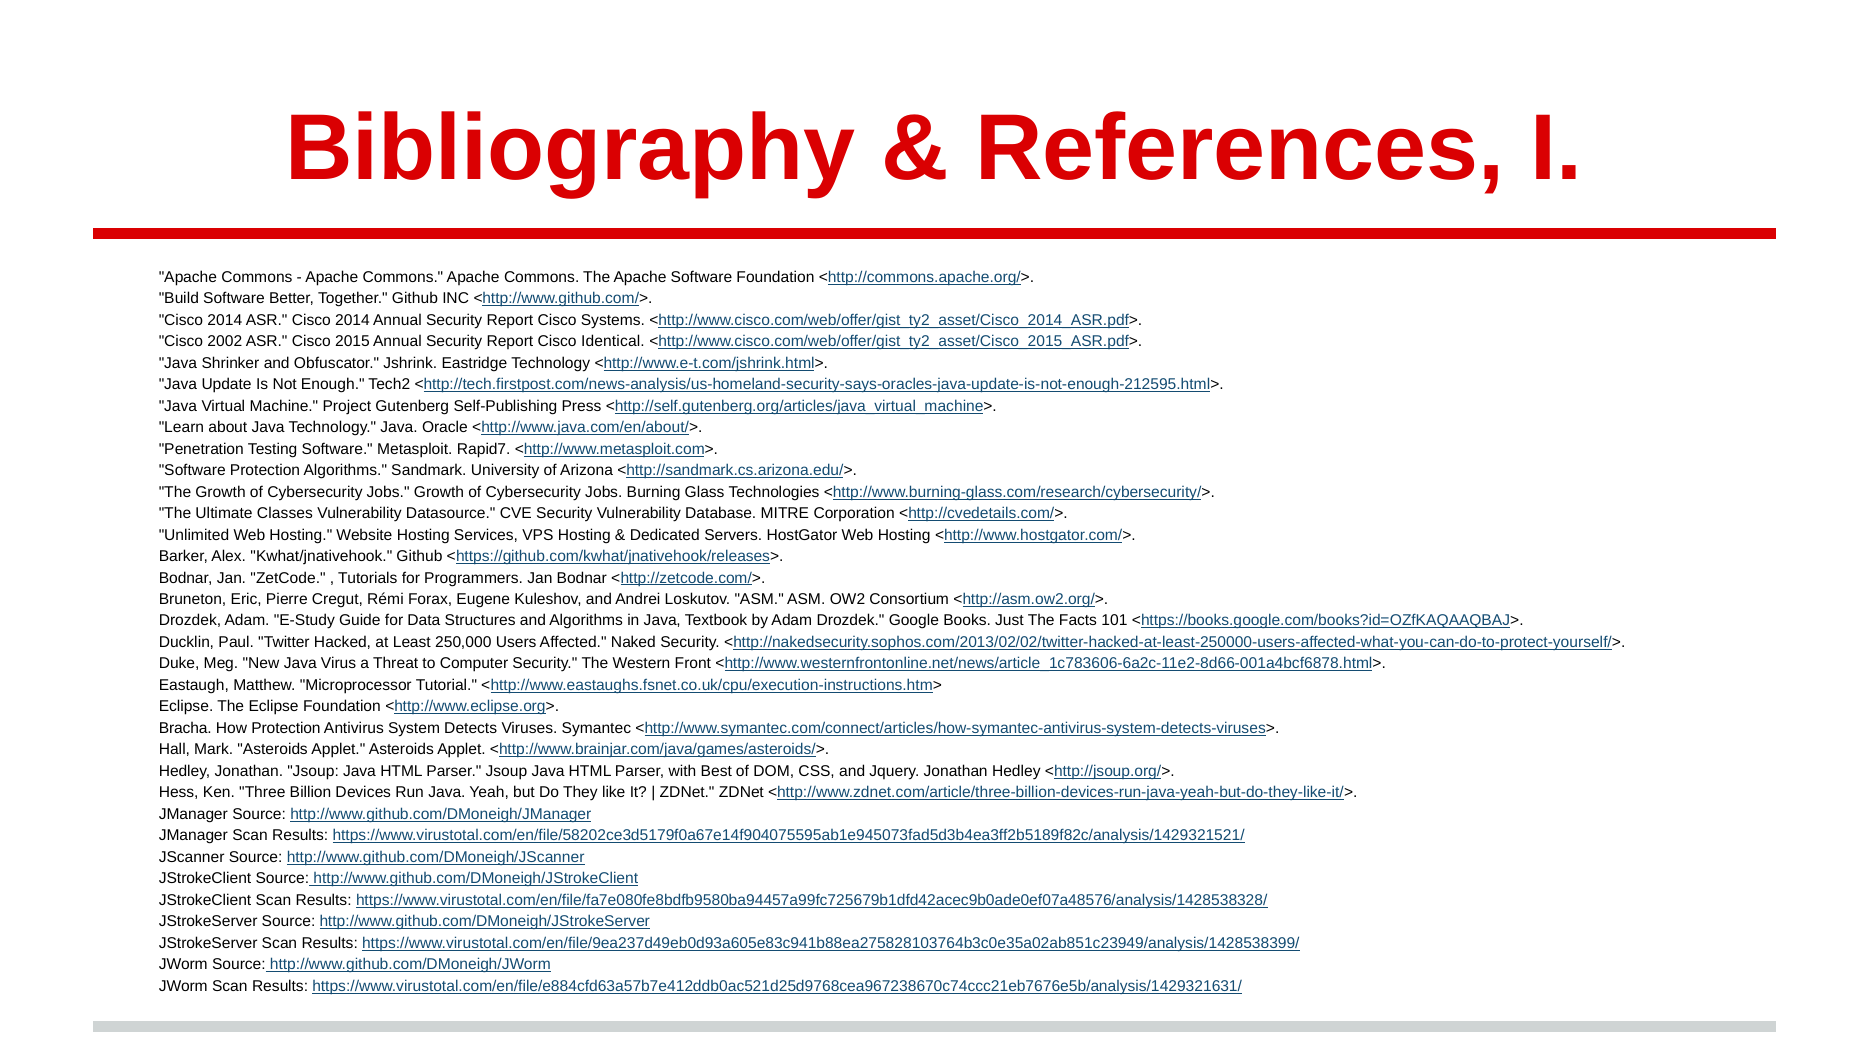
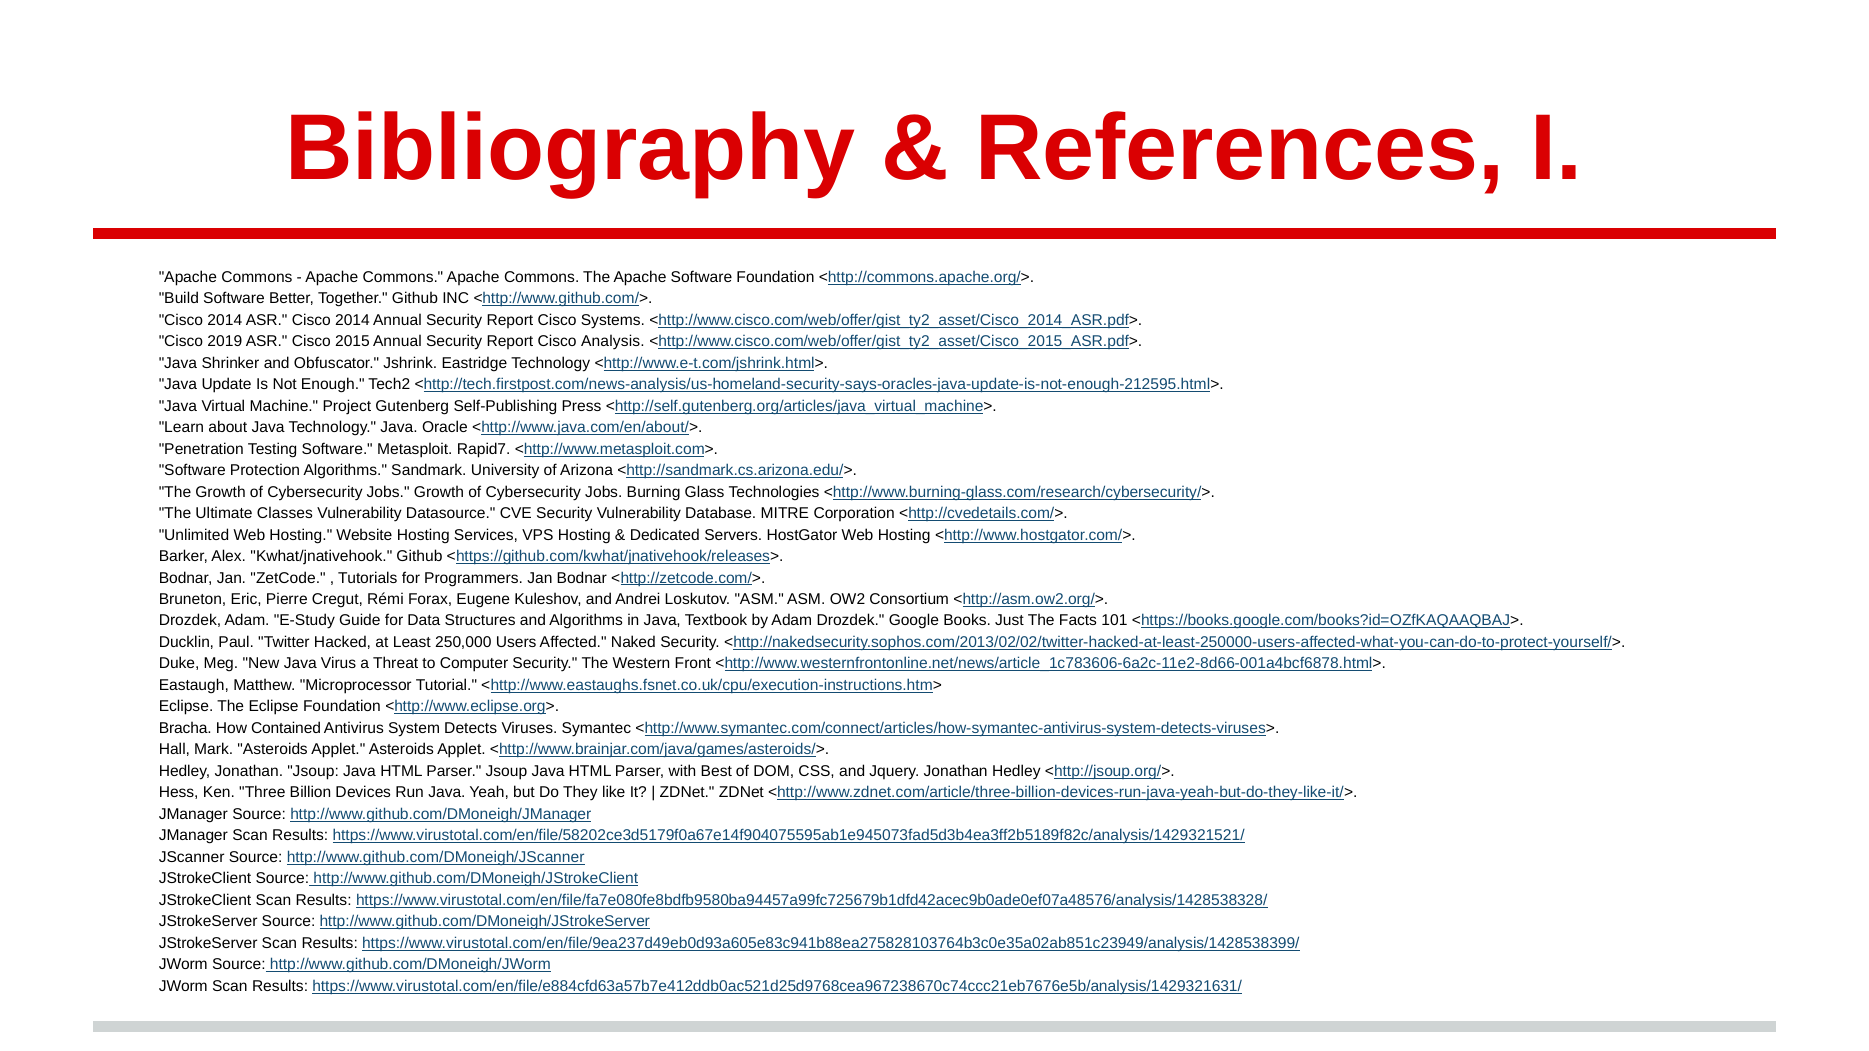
2002: 2002 -> 2019
Identical: Identical -> Analysis
How Protection: Protection -> Contained
